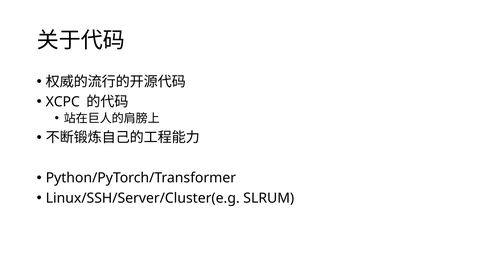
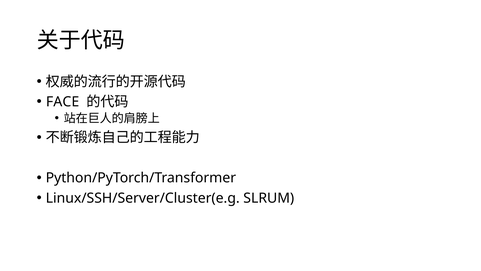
XCPC: XCPC -> FACE
